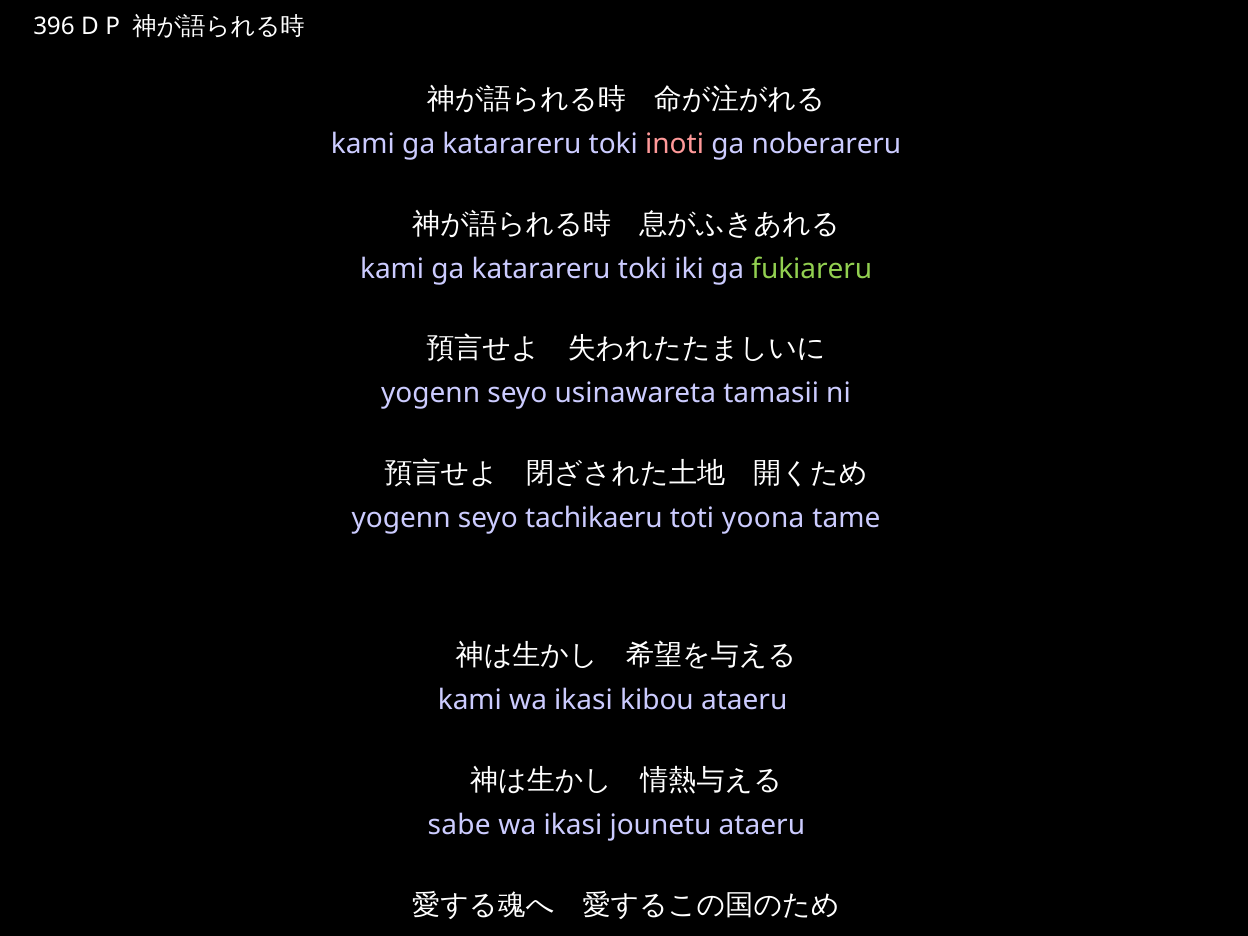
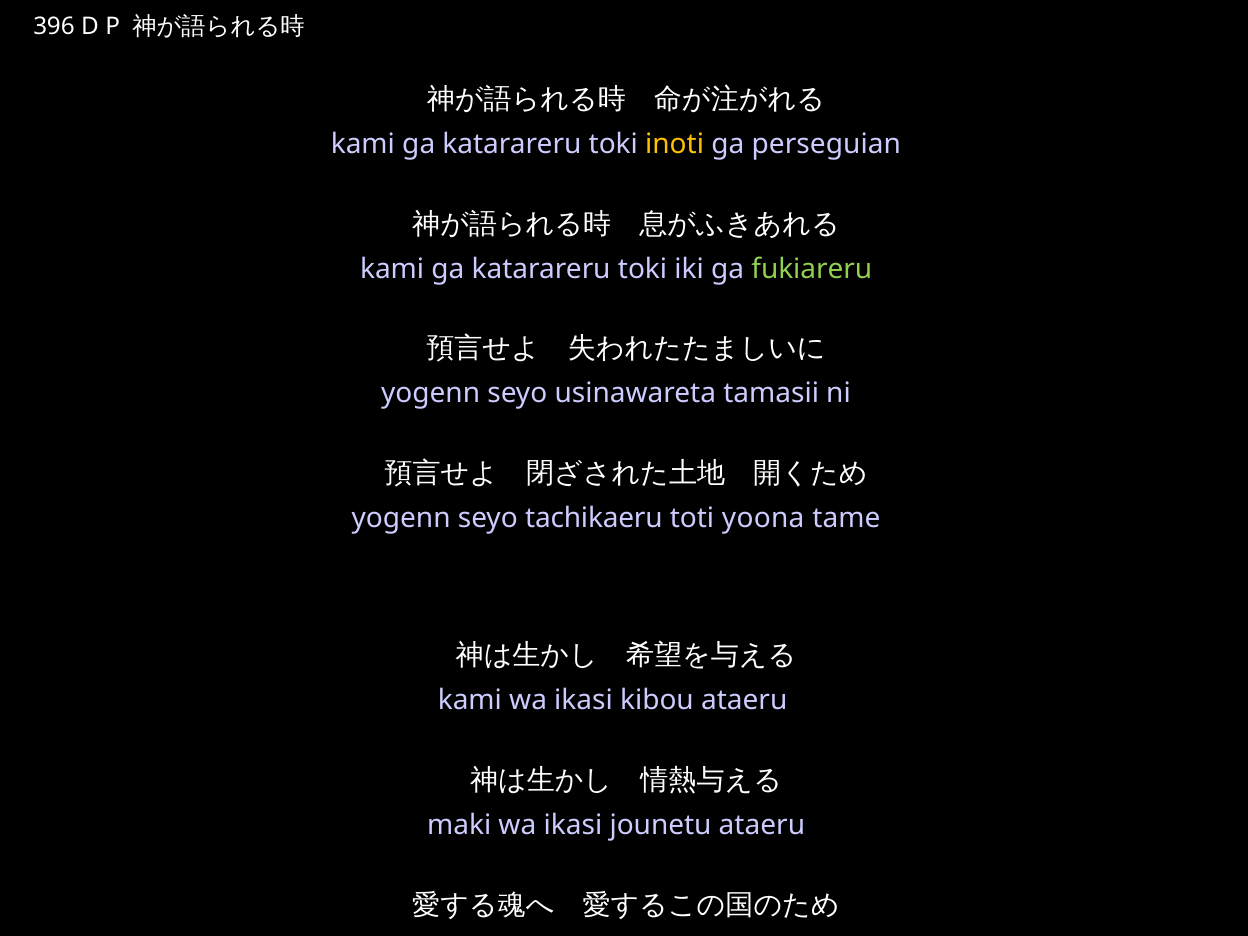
inoti colour: pink -> yellow
noberareru: noberareru -> perseguian
sabe: sabe -> maki
